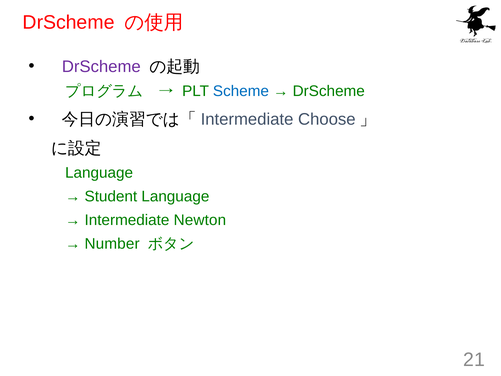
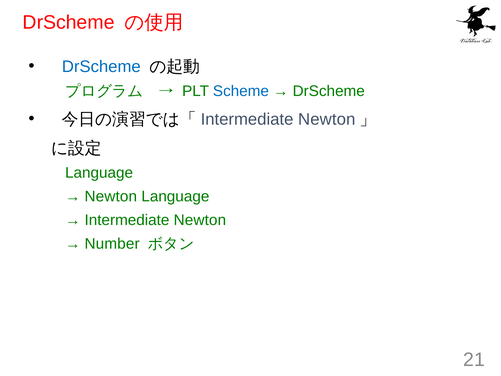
DrScheme at (101, 67) colour: purple -> blue
Choose at (327, 119): Choose -> Newton
Student at (111, 196): Student -> Newton
